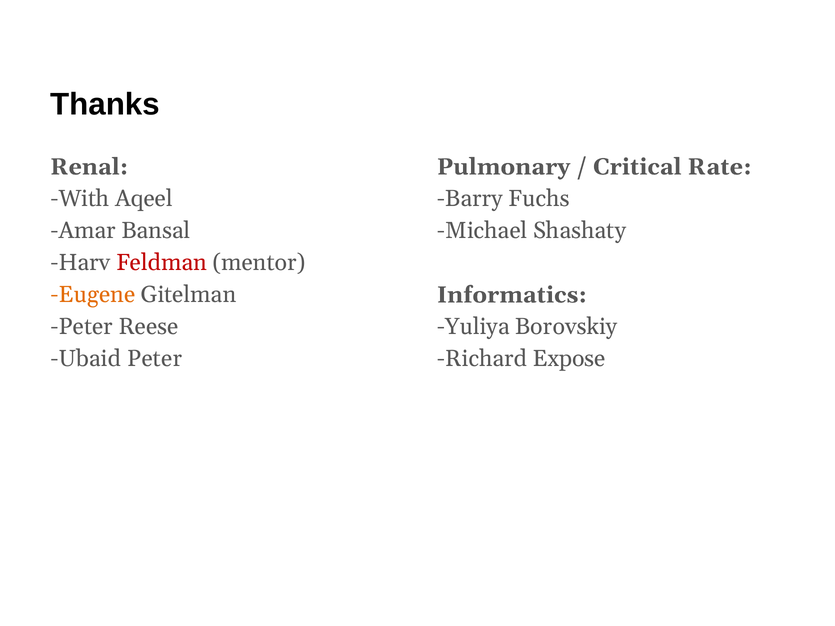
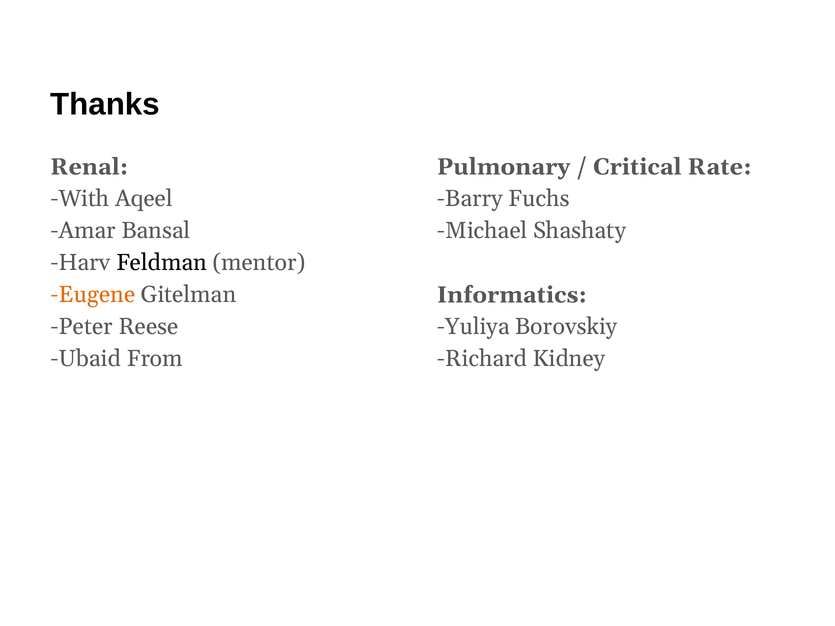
Feldman colour: red -> black
Ubaid Peter: Peter -> From
Expose: Expose -> Kidney
